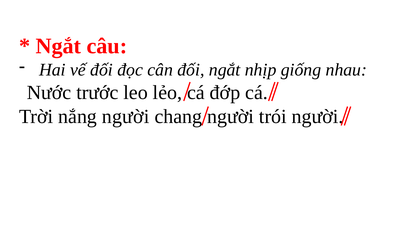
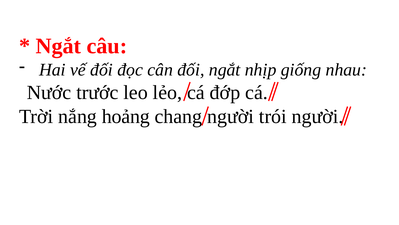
nắng người: người -> hoảng
